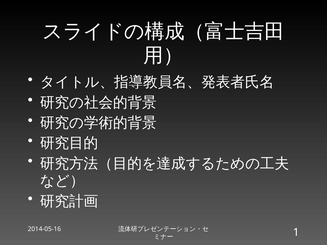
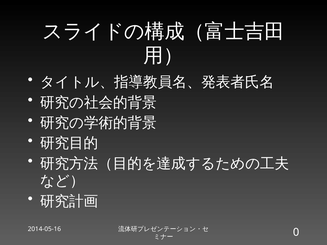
1: 1 -> 0
